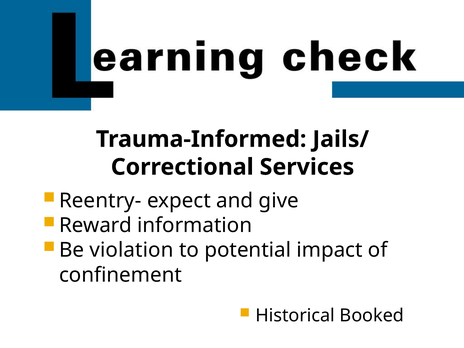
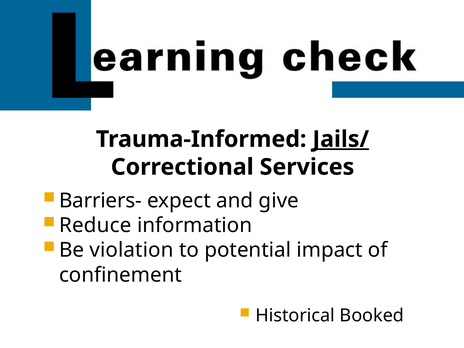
Jails/ underline: none -> present
Reentry-: Reentry- -> Barriers-
Reward: Reward -> Reduce
